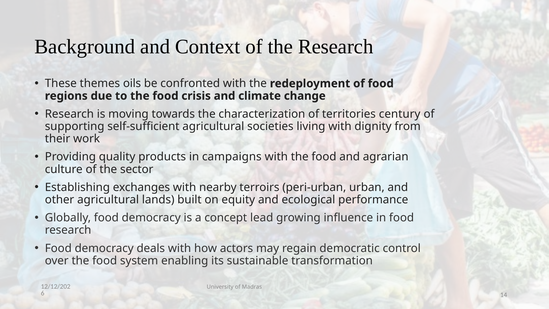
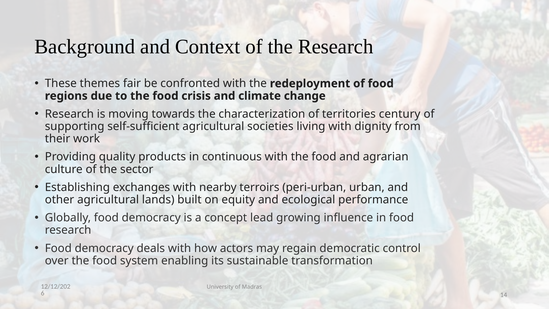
oils: oils -> fair
campaigns: campaigns -> continuous
